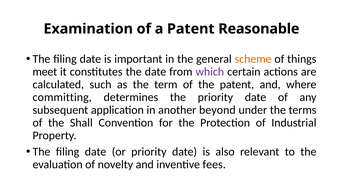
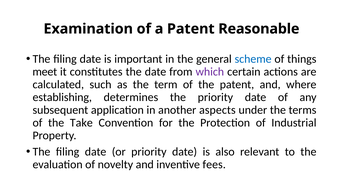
scheme colour: orange -> blue
committing: committing -> establishing
beyond: beyond -> aspects
Shall: Shall -> Take
